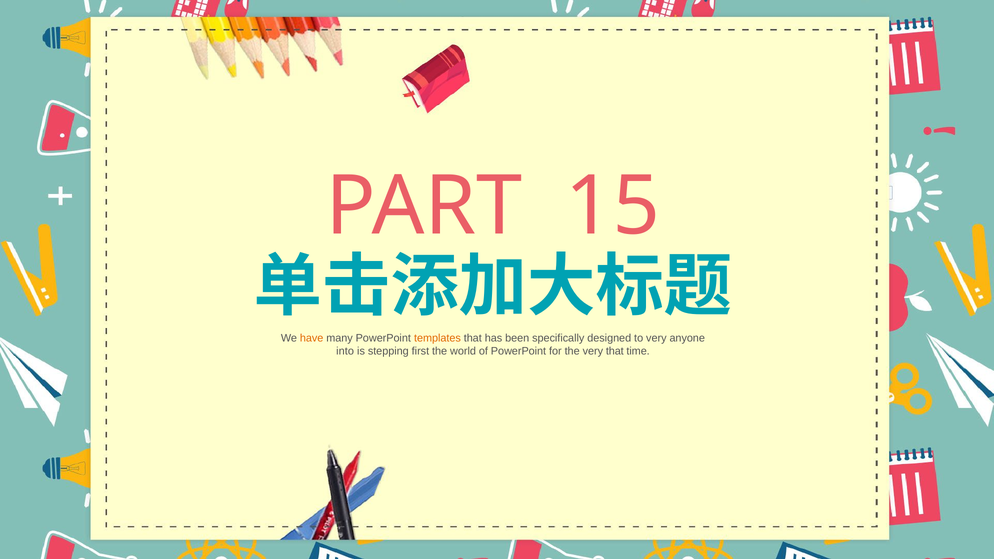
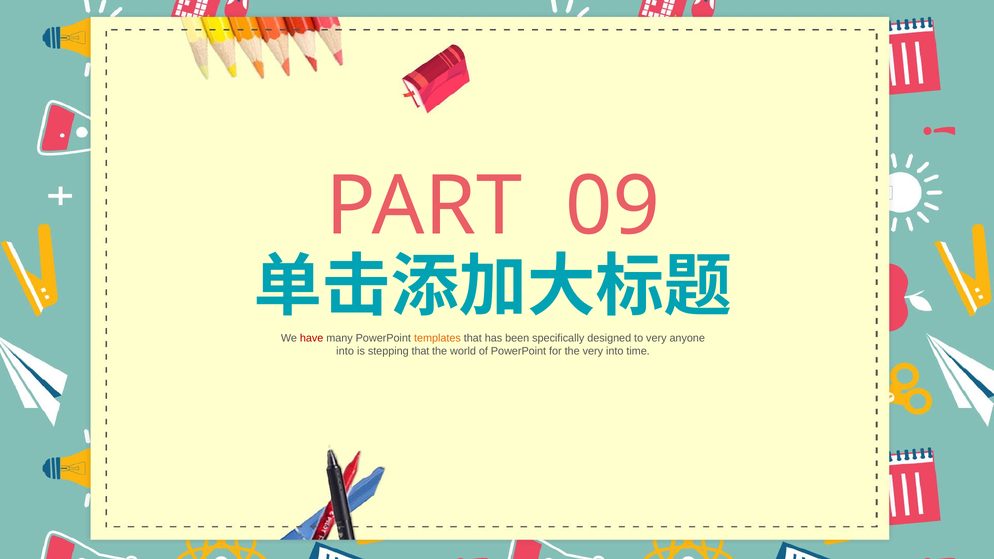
15: 15 -> 09
have colour: orange -> red
stepping first: first -> that
very that: that -> into
